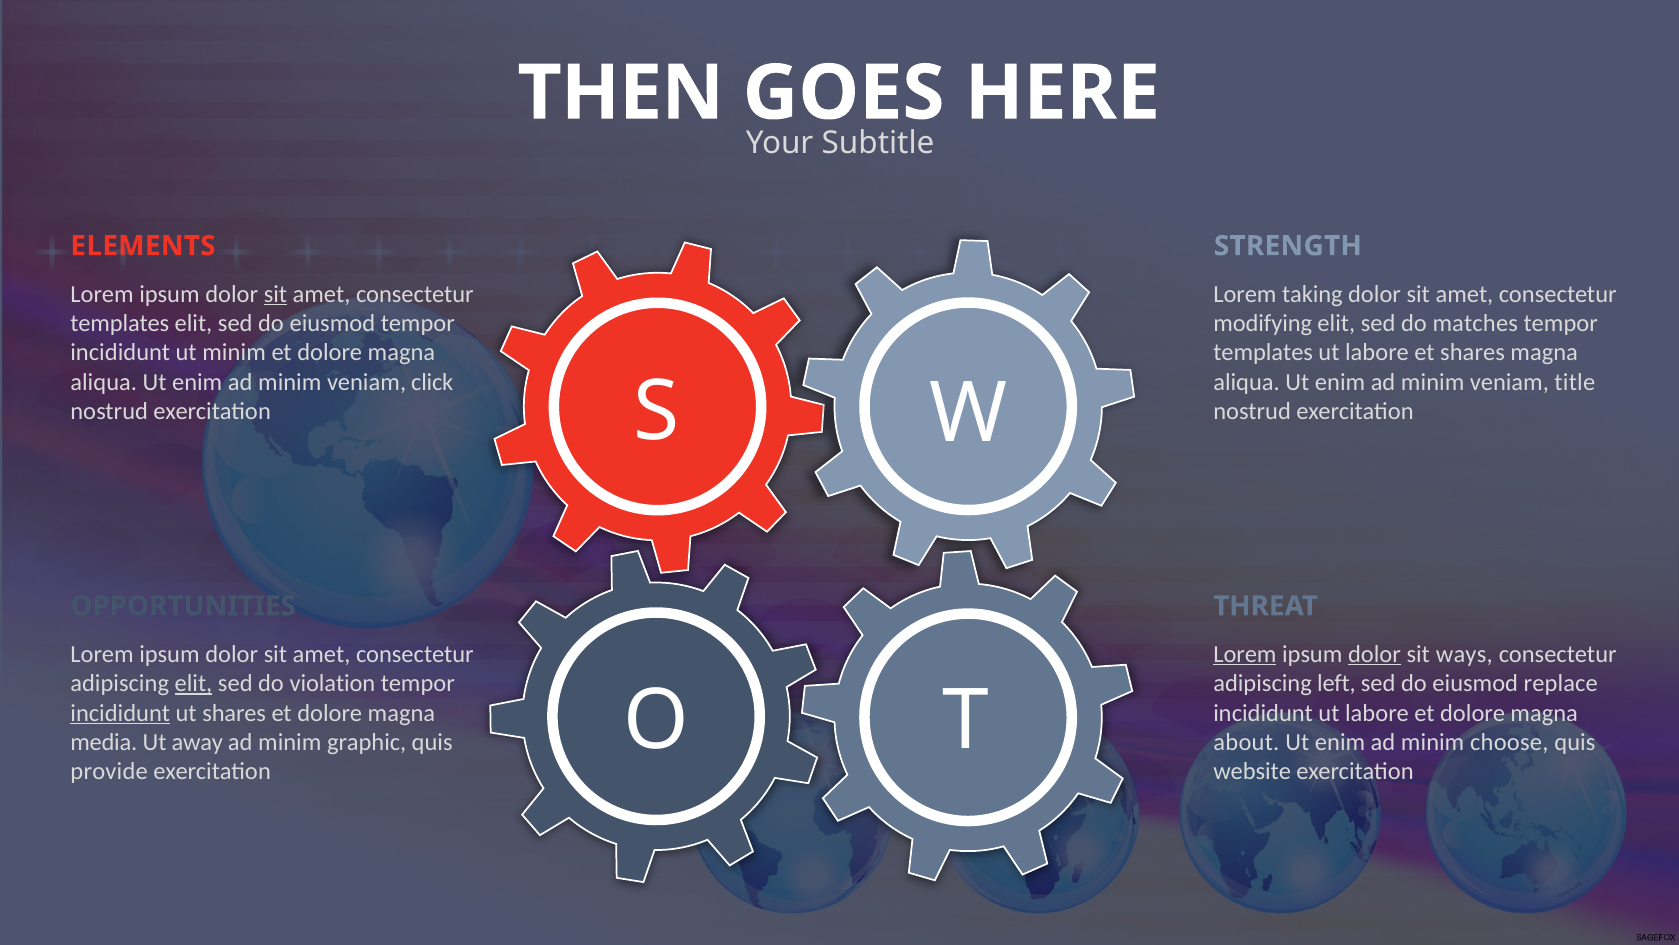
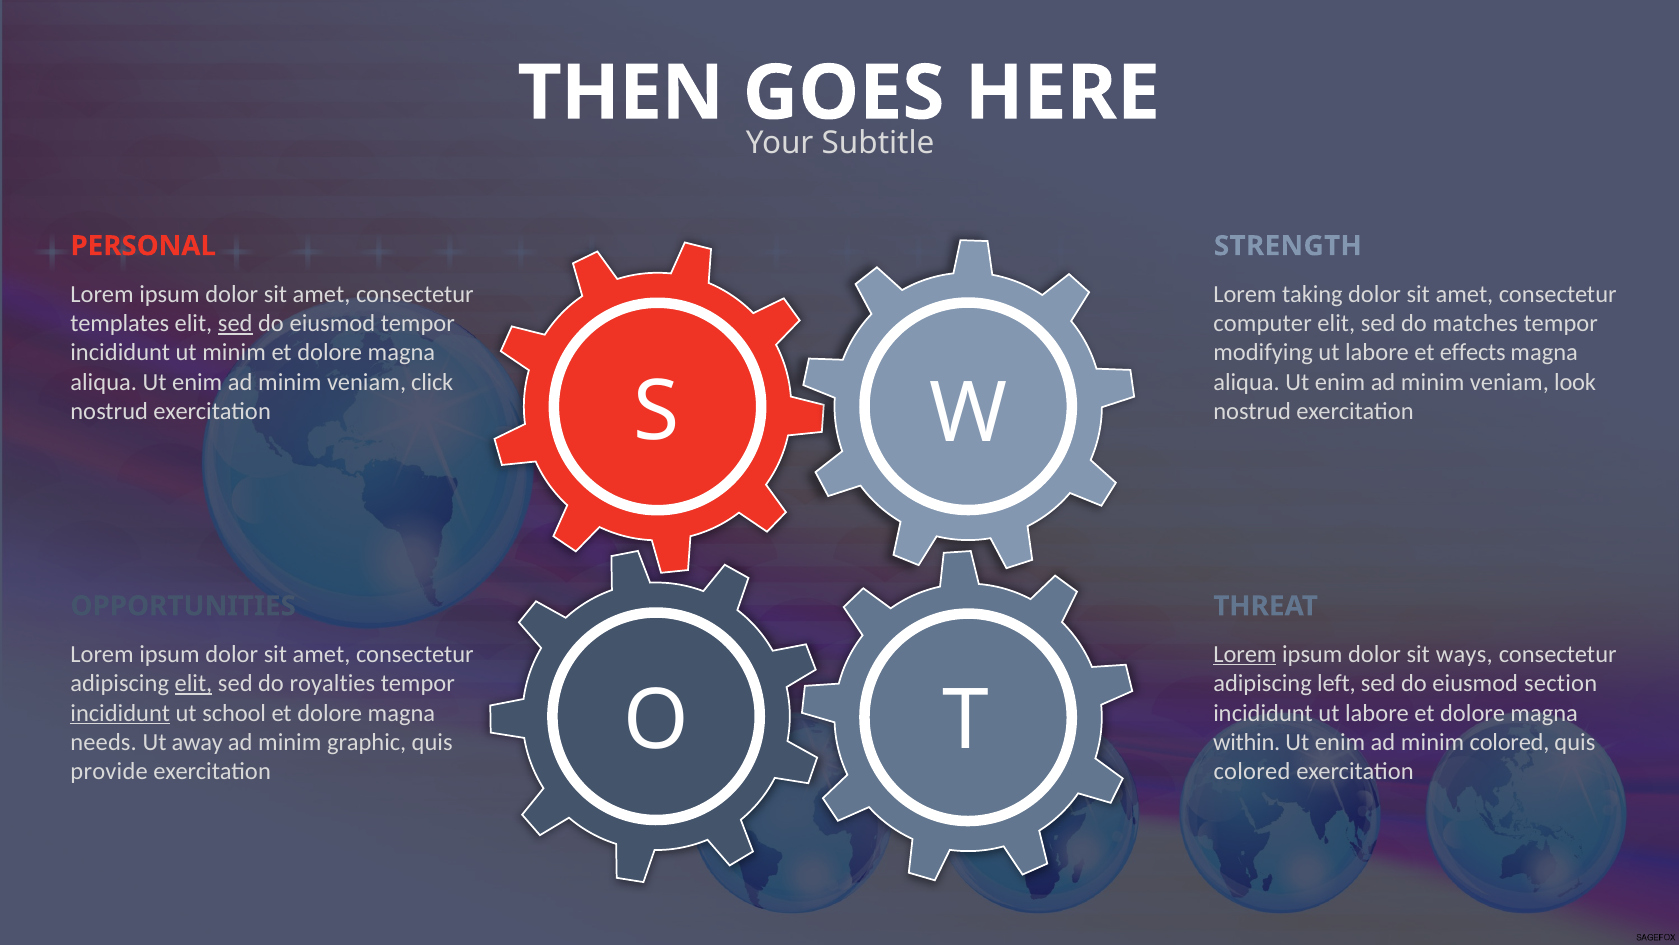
ELEMENTS: ELEMENTS -> PERSONAL
sit at (275, 294) underline: present -> none
sed at (235, 323) underline: none -> present
modifying: modifying -> computer
templates at (1263, 353): templates -> modifying
et shares: shares -> effects
title: title -> look
dolor at (1375, 654) underline: present -> none
violation: violation -> royalties
replace: replace -> section
ut shares: shares -> school
media: media -> needs
about: about -> within
minim choose: choose -> colored
website at (1252, 771): website -> colored
